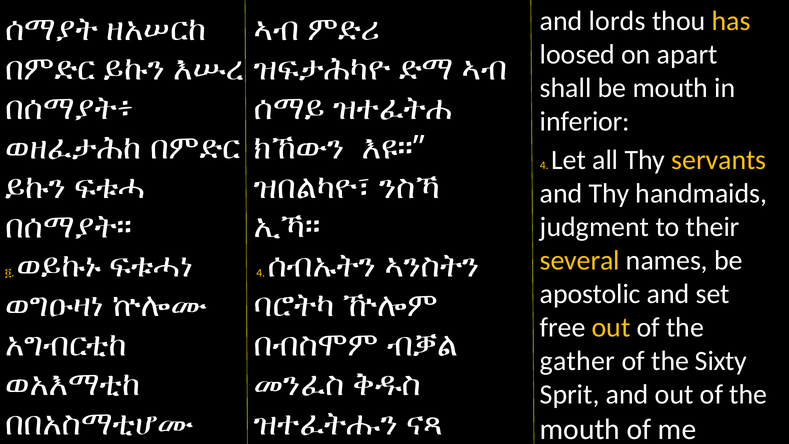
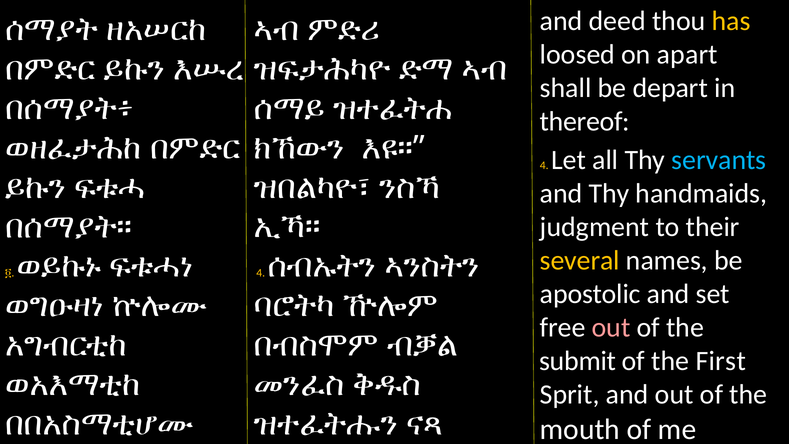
lords: lords -> deed
be mouth: mouth -> depart
inferior: inferior -> thereof
servants colour: yellow -> light blue
out at (611, 327) colour: yellow -> pink
gather: gather -> submit
Sixty: Sixty -> First
